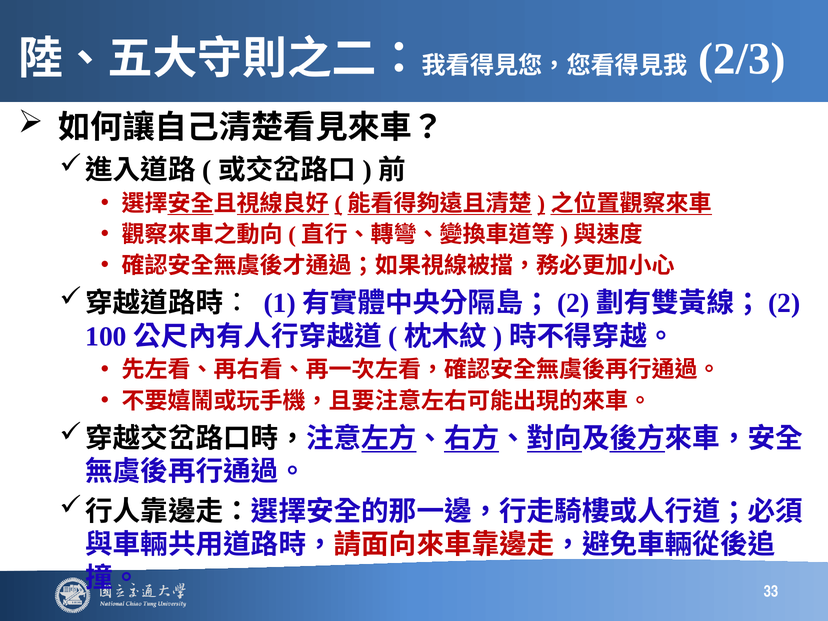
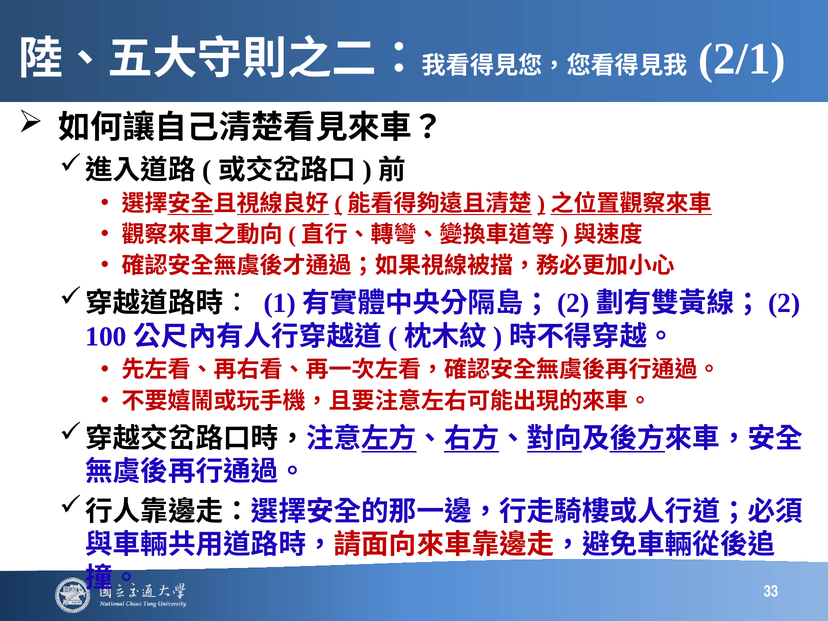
2/3: 2/3 -> 2/1
